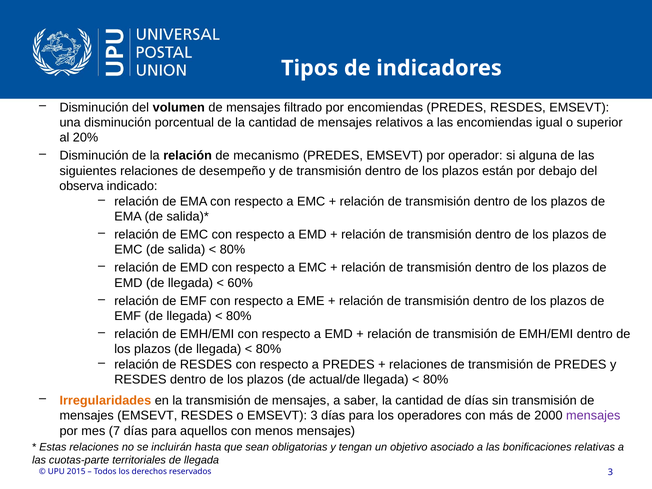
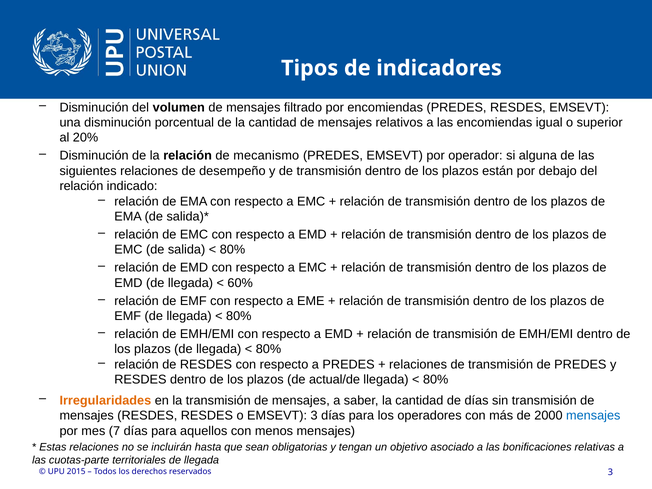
observa at (81, 186): observa -> relación
mensajes EMSEVT: EMSEVT -> RESDES
mensajes at (593, 416) colour: purple -> blue
